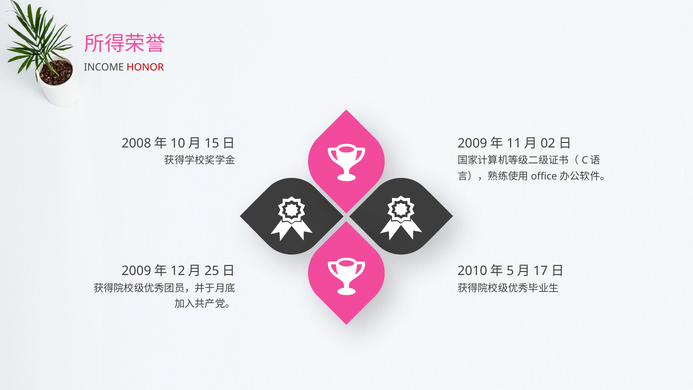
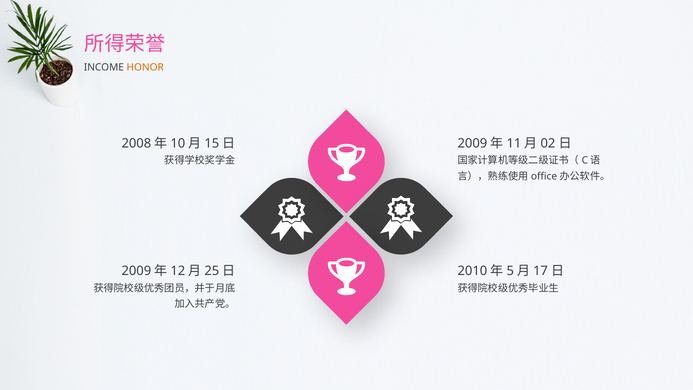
HONOR colour: red -> orange
